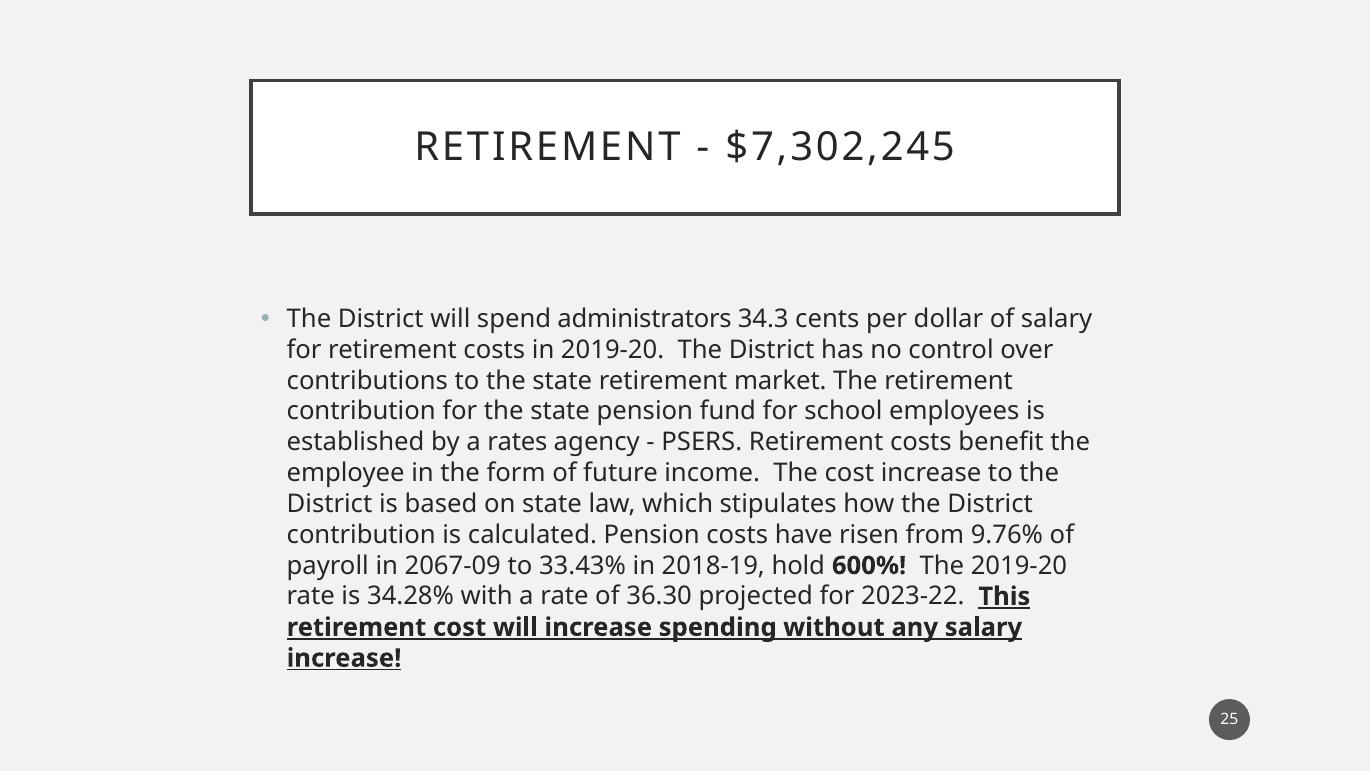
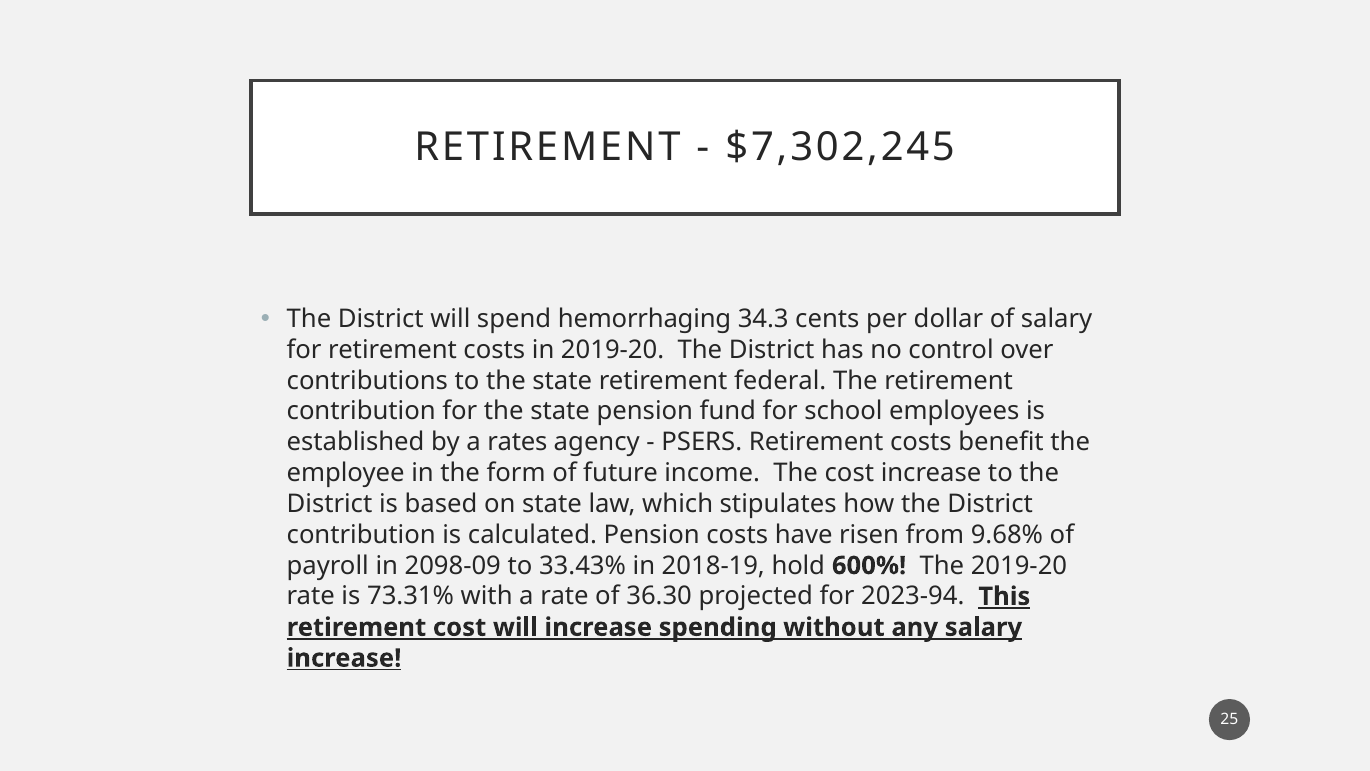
administrators: administrators -> hemorrhaging
market: market -> federal
9.76%: 9.76% -> 9.68%
2067-09: 2067-09 -> 2098-09
34.28%: 34.28% -> 73.31%
2023-22: 2023-22 -> 2023-94
